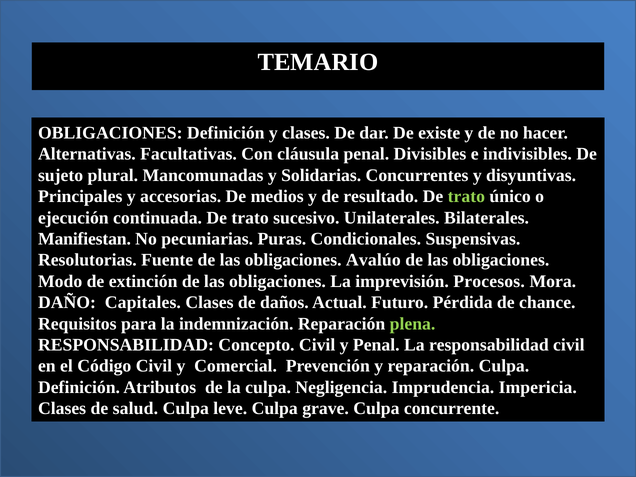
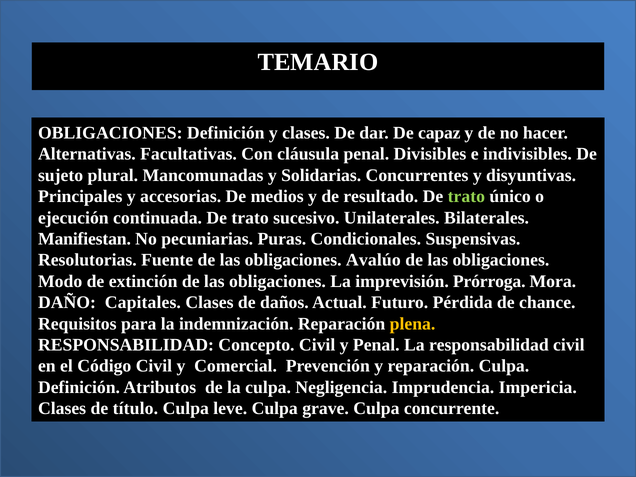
existe: existe -> capaz
Procesos: Procesos -> Prórroga
plena colour: light green -> yellow
salud: salud -> título
